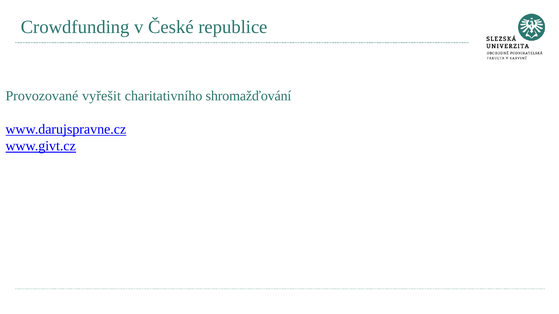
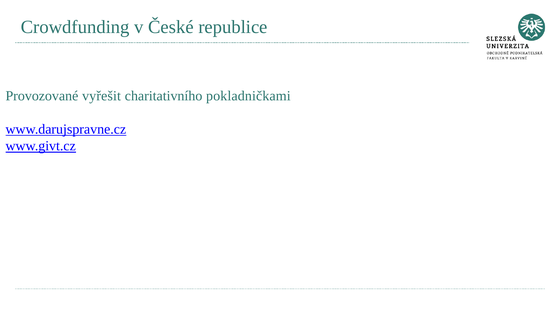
shromažďování: shromažďování -> pokladničkami
